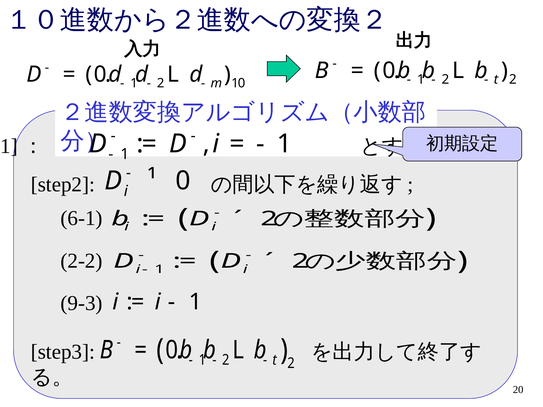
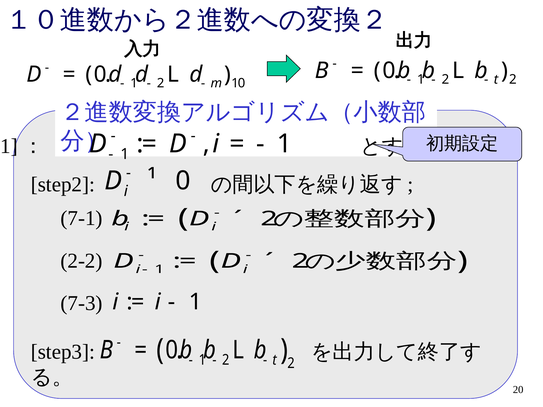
6-1: 6-1 -> 7-1
9-3: 9-3 -> 7-3
